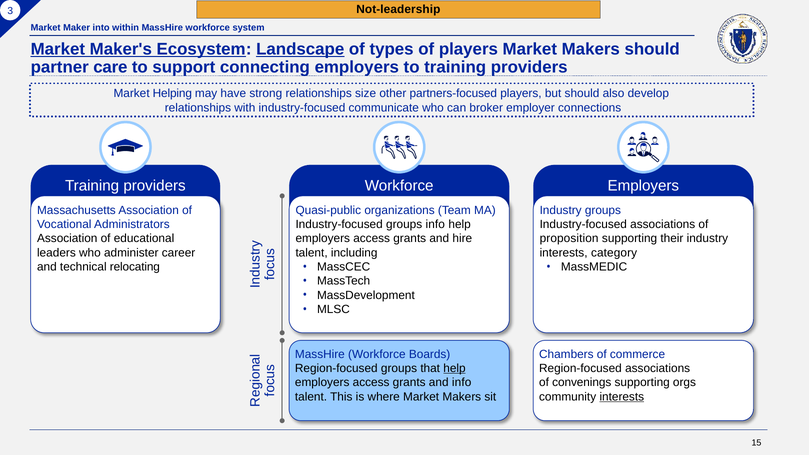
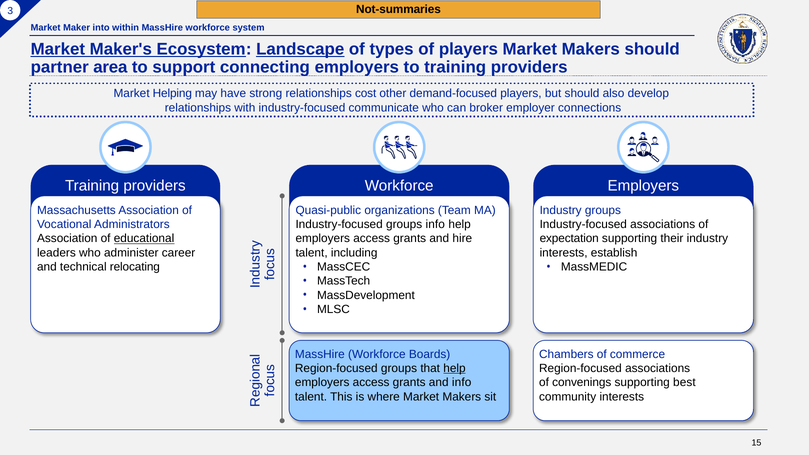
Not-leadership: Not-leadership -> Not-summaries
care: care -> area
size: size -> cost
partners-focused: partners-focused -> demand-focused
educational underline: none -> present
proposition: proposition -> expectation
category: category -> establish
orgs: orgs -> best
interests at (622, 397) underline: present -> none
